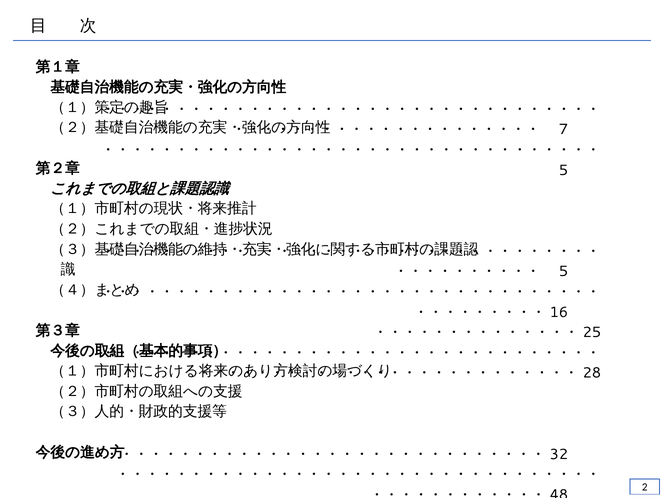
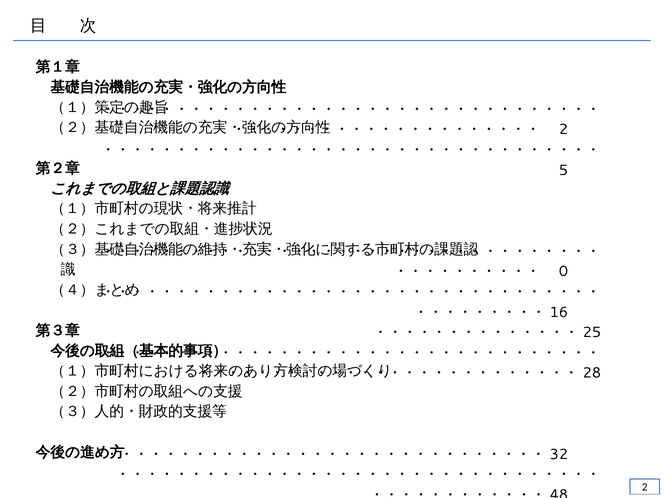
7 at (564, 130): 7 -> 2
5 at (564, 272): 5 -> 0
